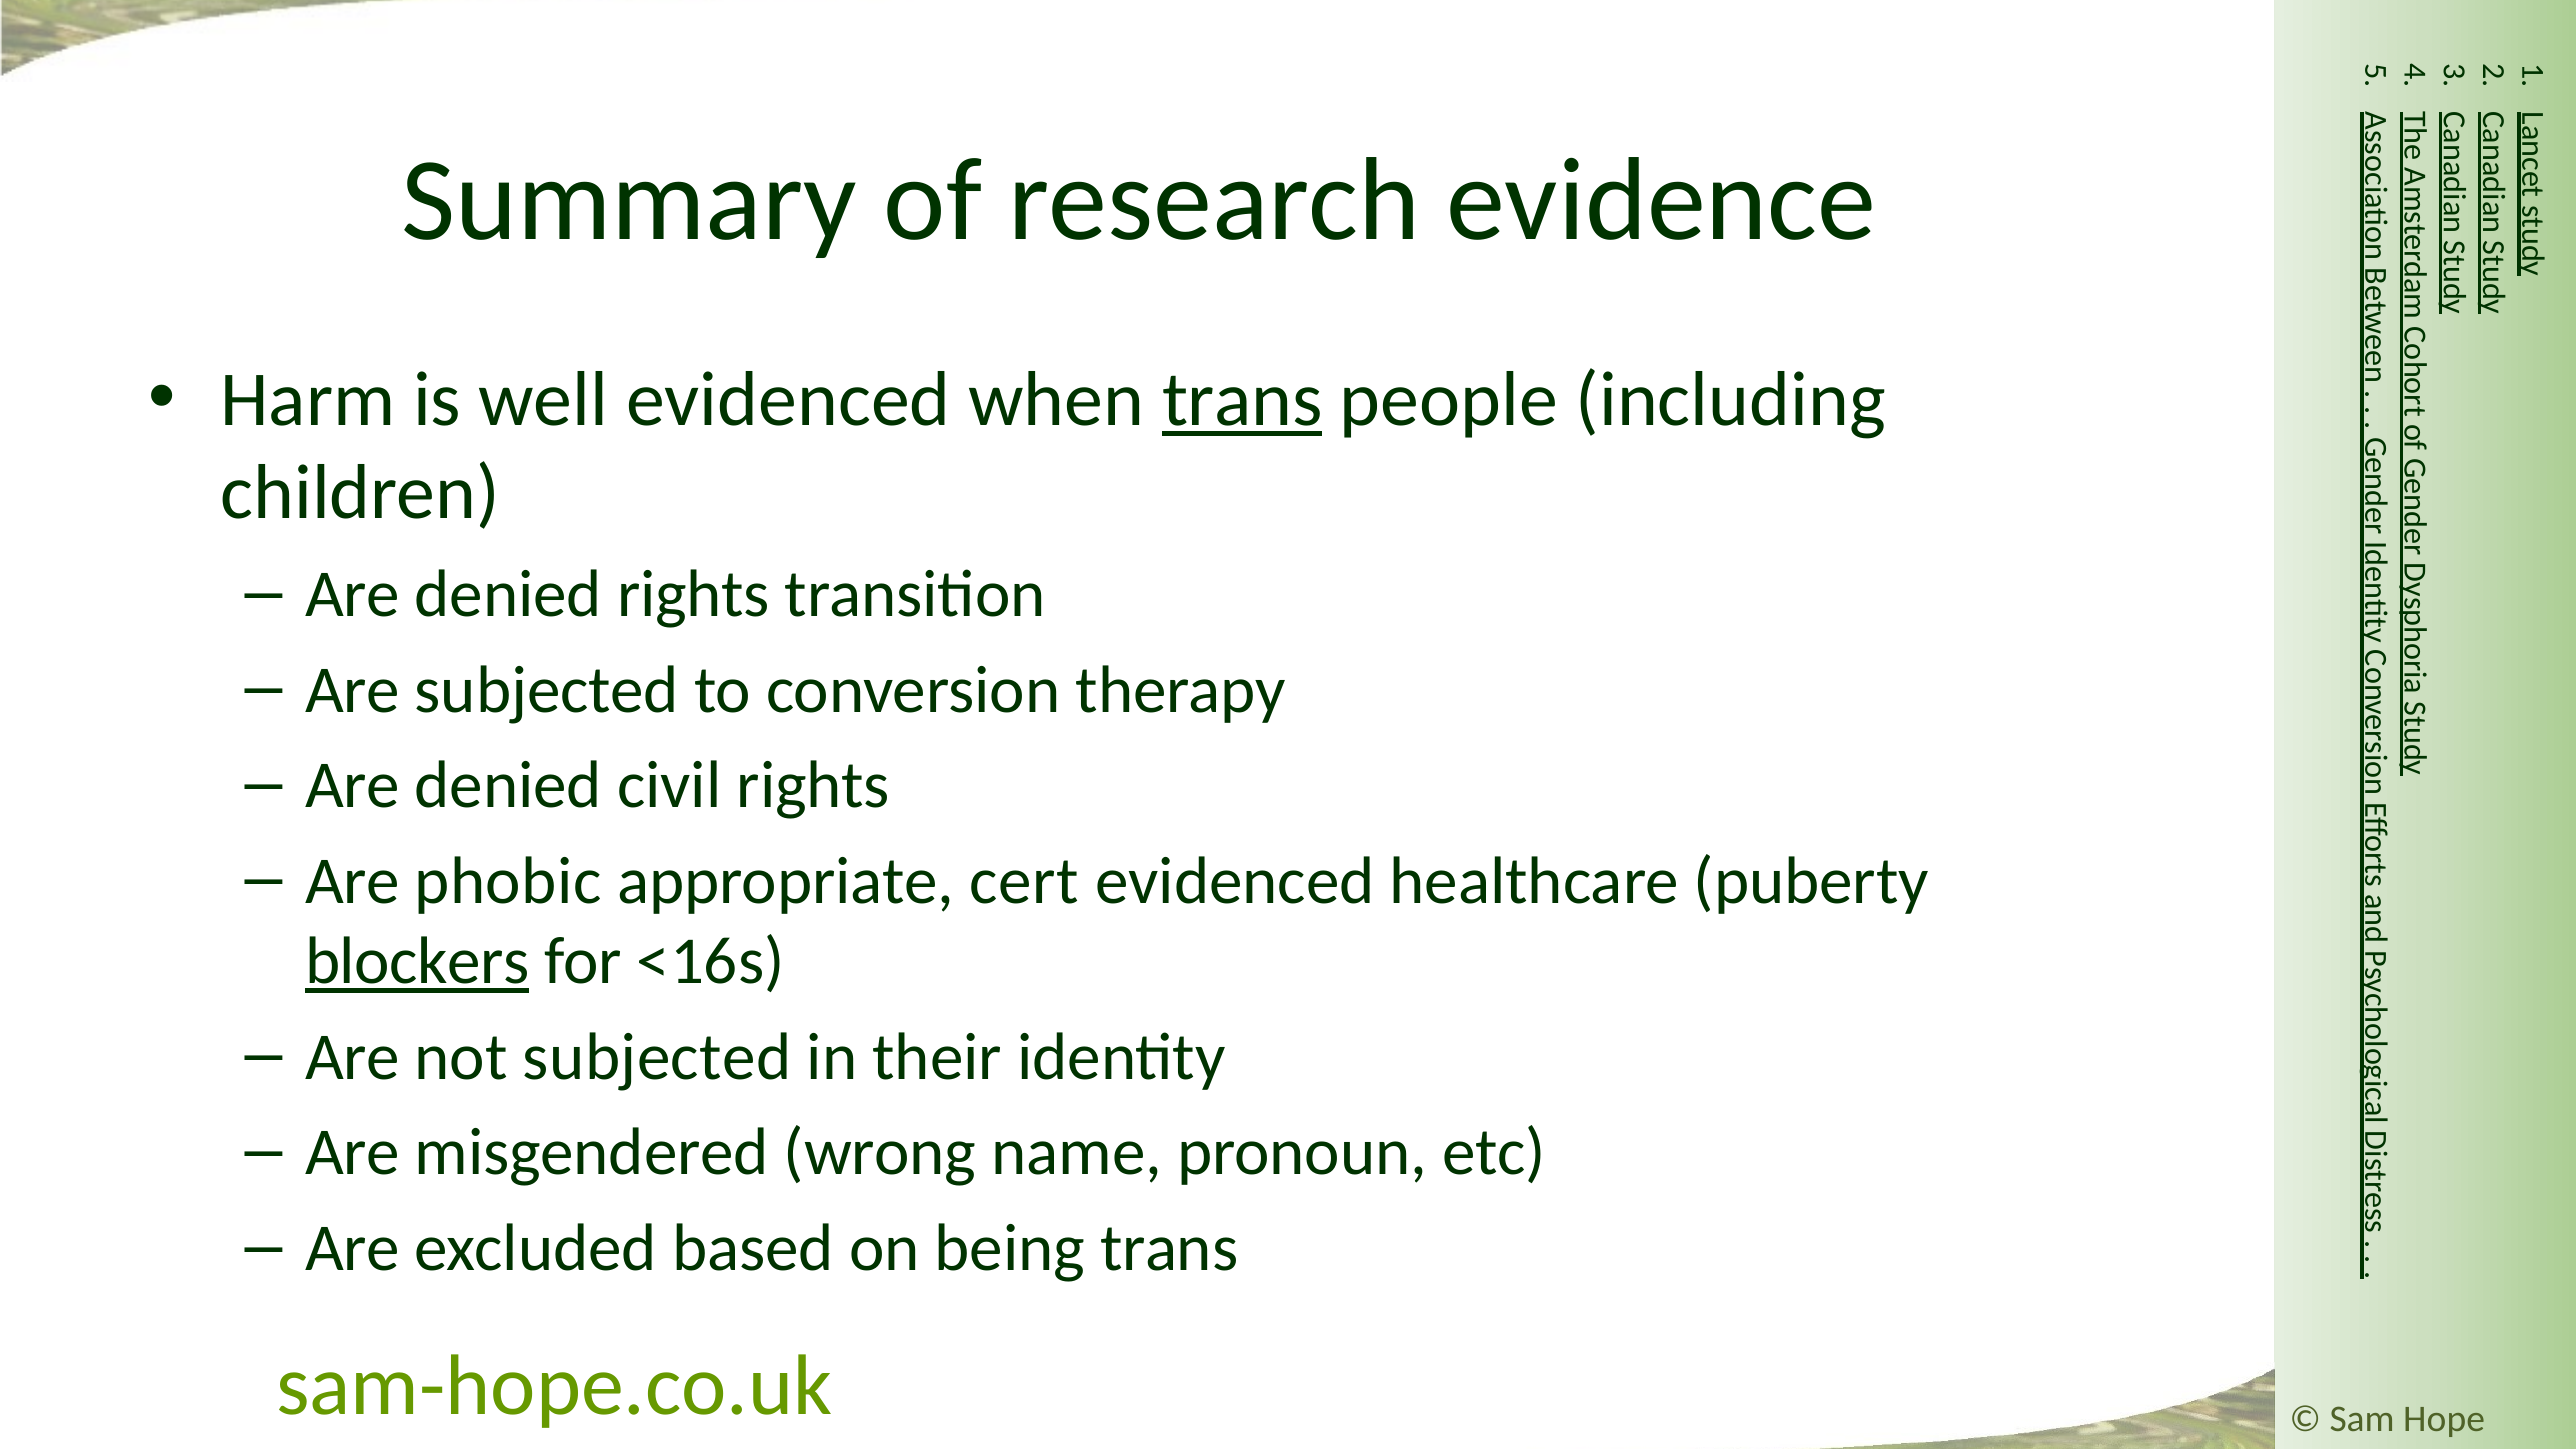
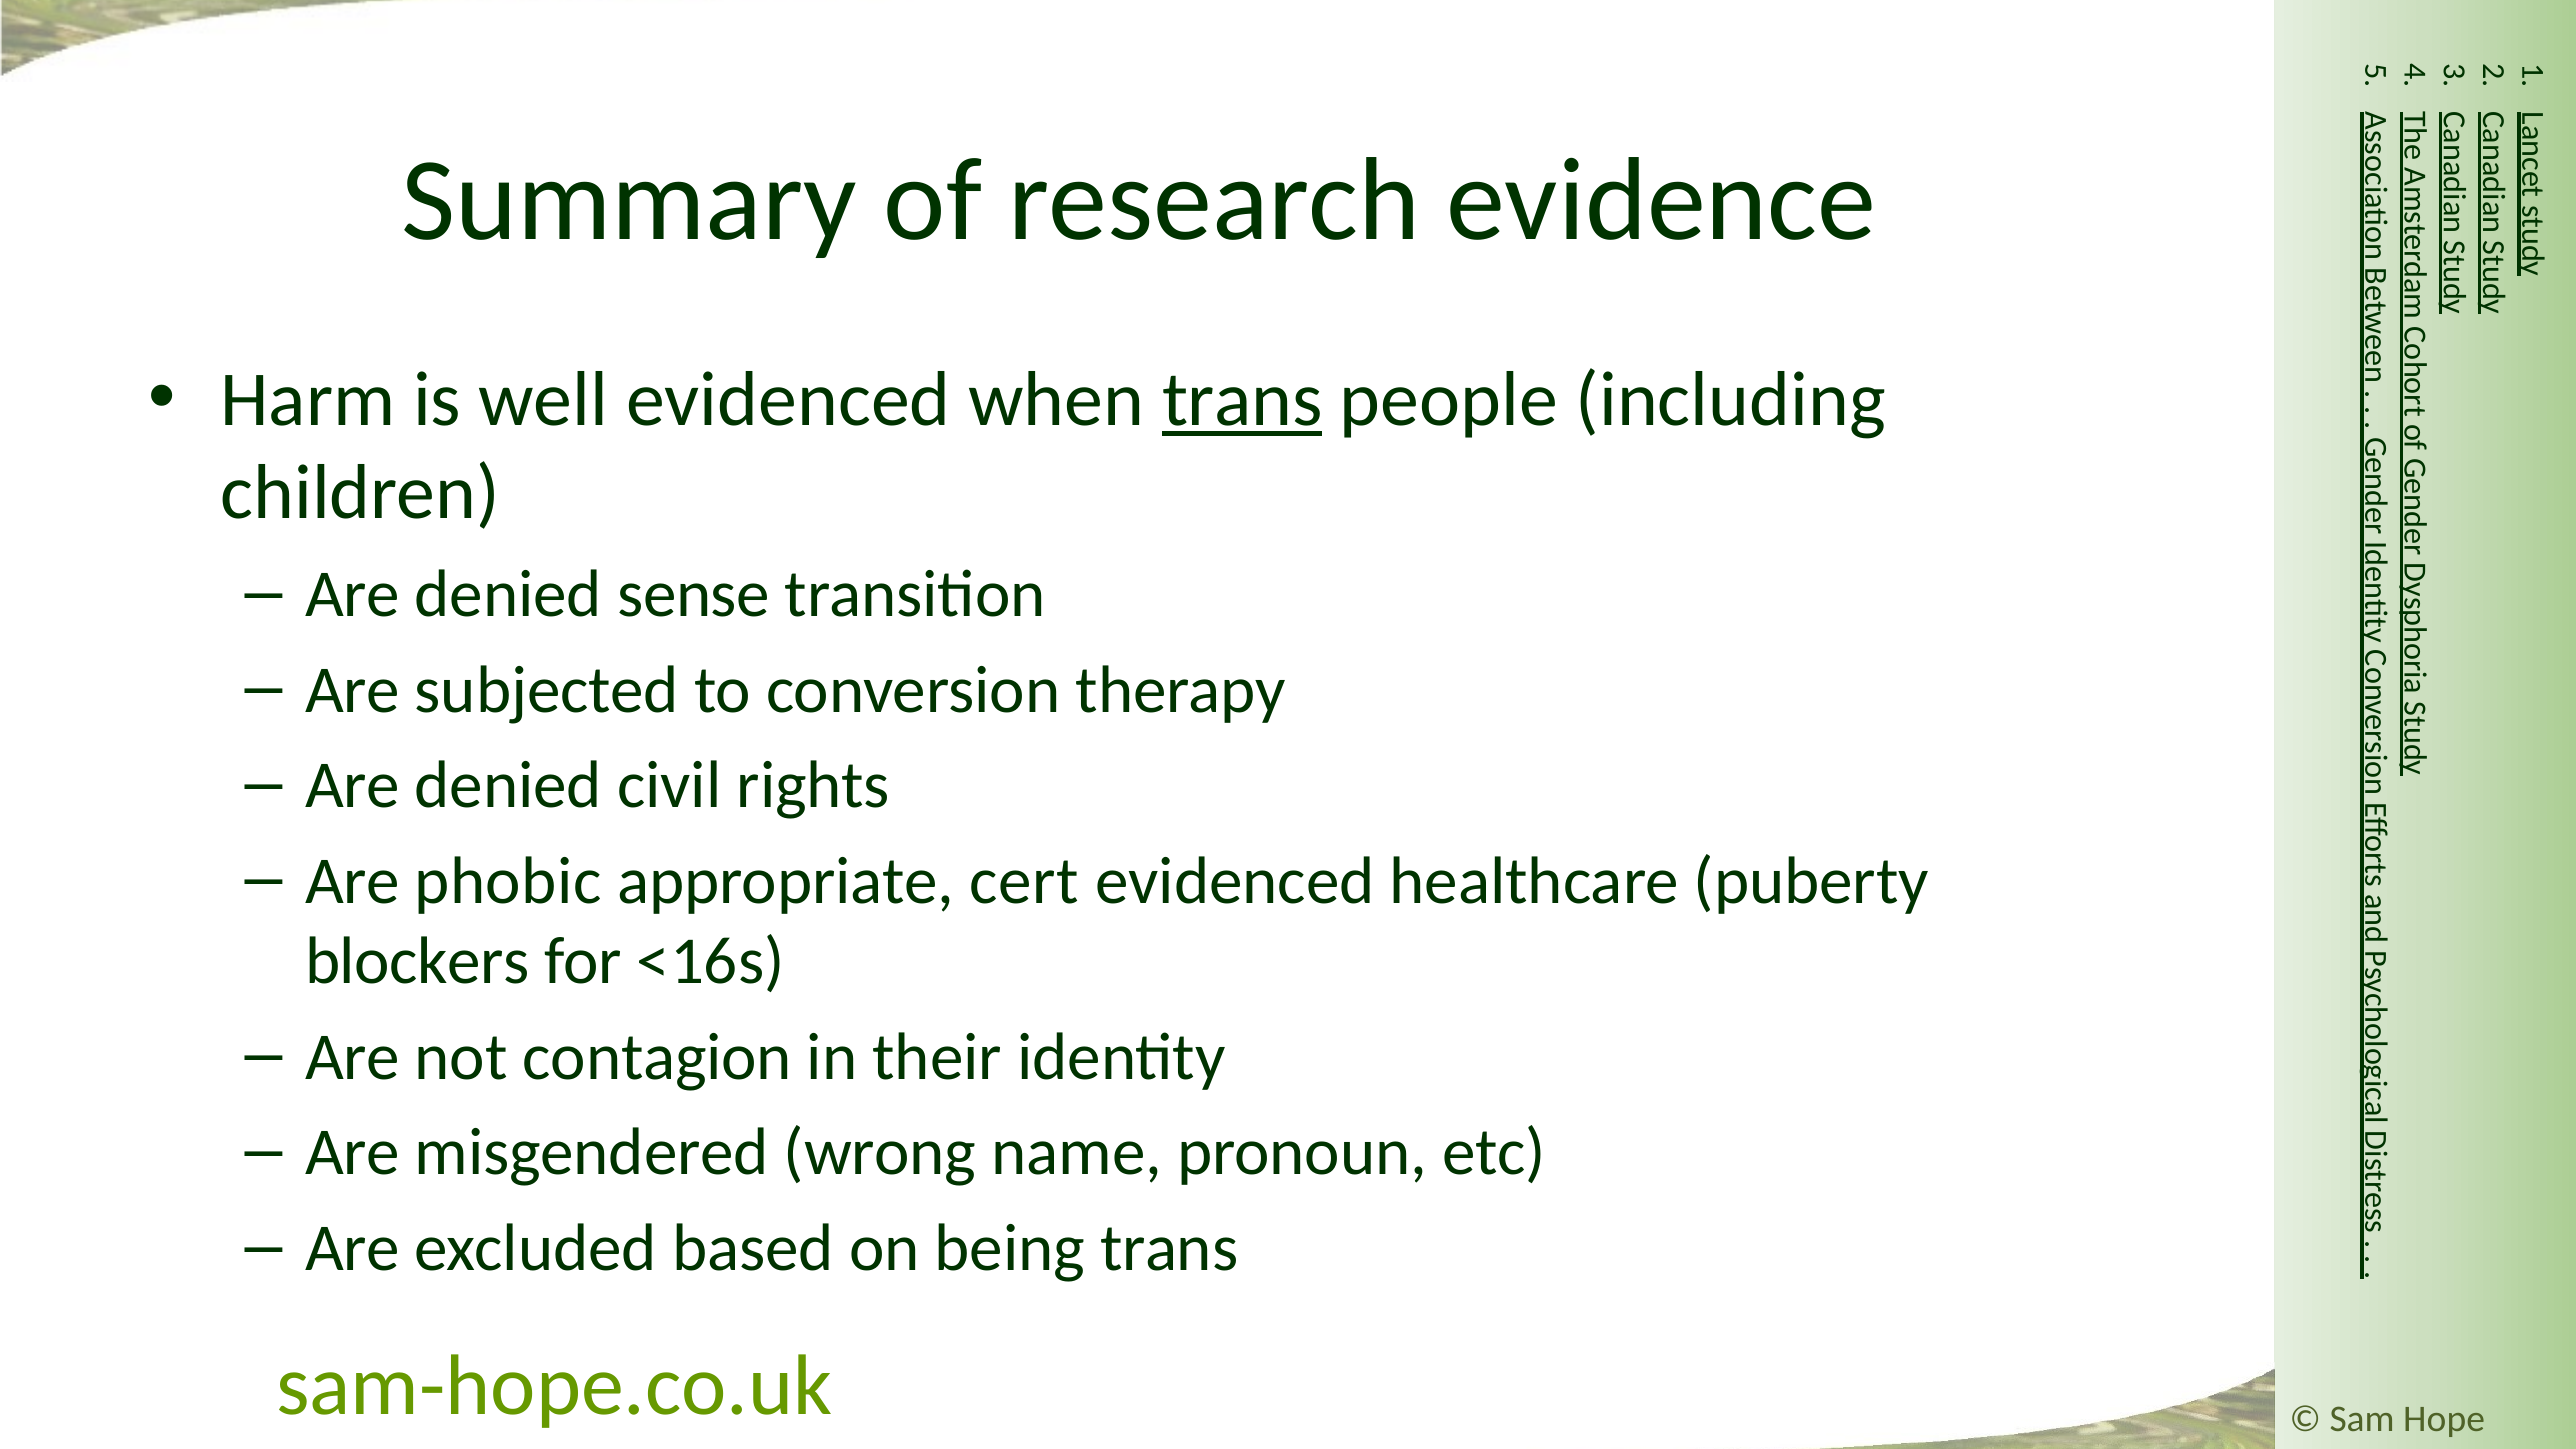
denied rights: rights -> sense
blockers underline: present -> none
not subjected: subjected -> contagion
